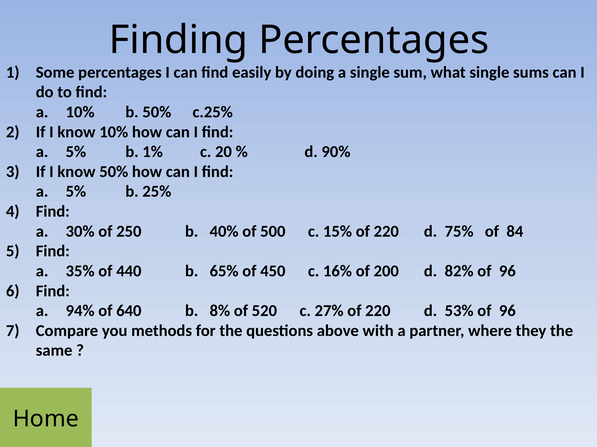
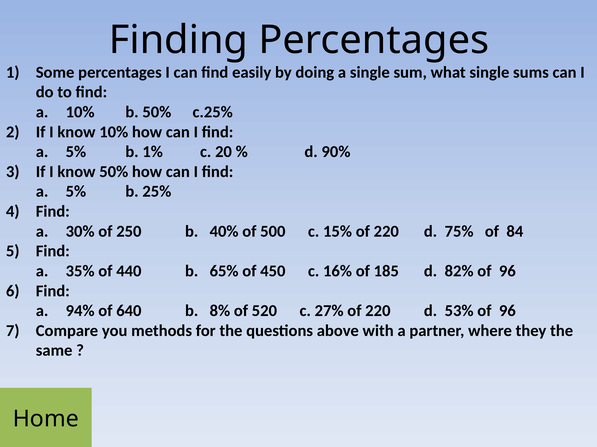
200: 200 -> 185
